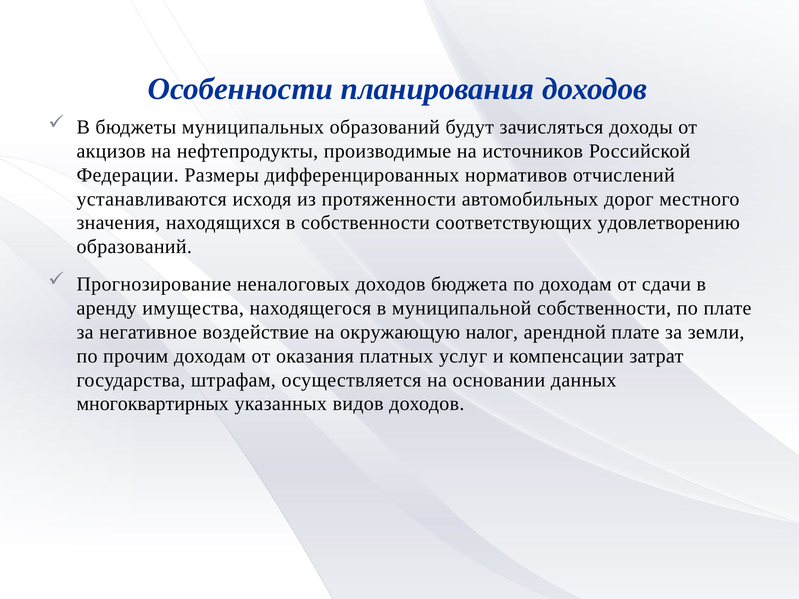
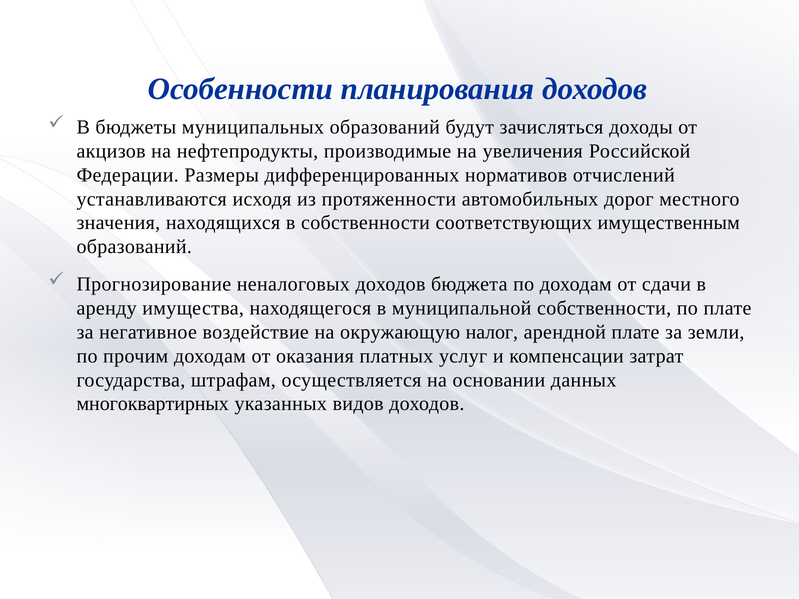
источников: источников -> увеличения
удовлетворению: удовлетворению -> имущественным
